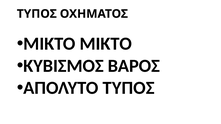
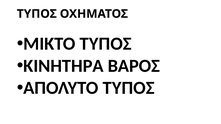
ΜΙΚΤΟ ΜΙΚΤΟ: ΜΙΚΤΟ -> ΤΥΠΟΣ
ΚΥΒΙΣΜΟΣ: ΚΥΒΙΣΜΟΣ -> ΚΙΝΗΤΗΡΑ
